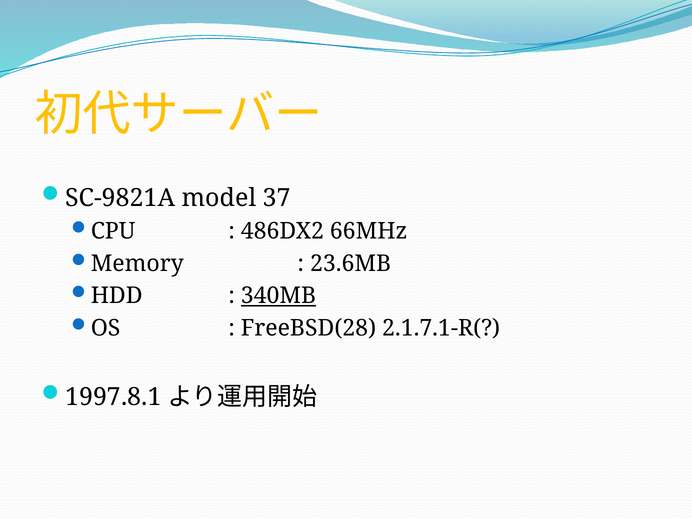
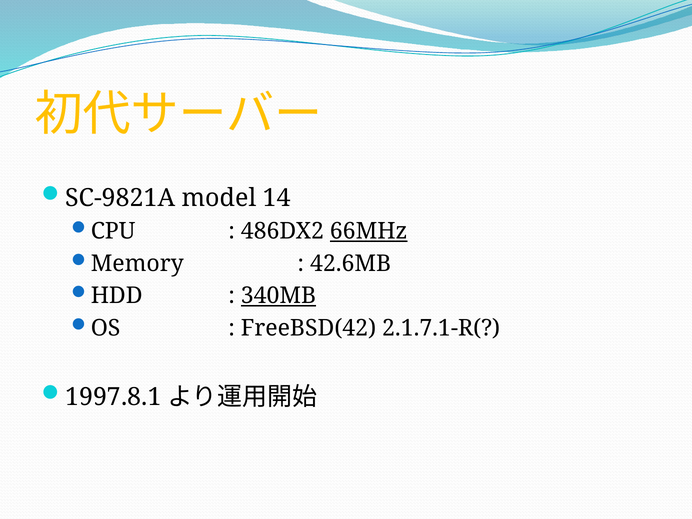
37: 37 -> 14
66MHz underline: none -> present
23.6MB: 23.6MB -> 42.6MB
FreeBSD(28: FreeBSD(28 -> FreeBSD(42
